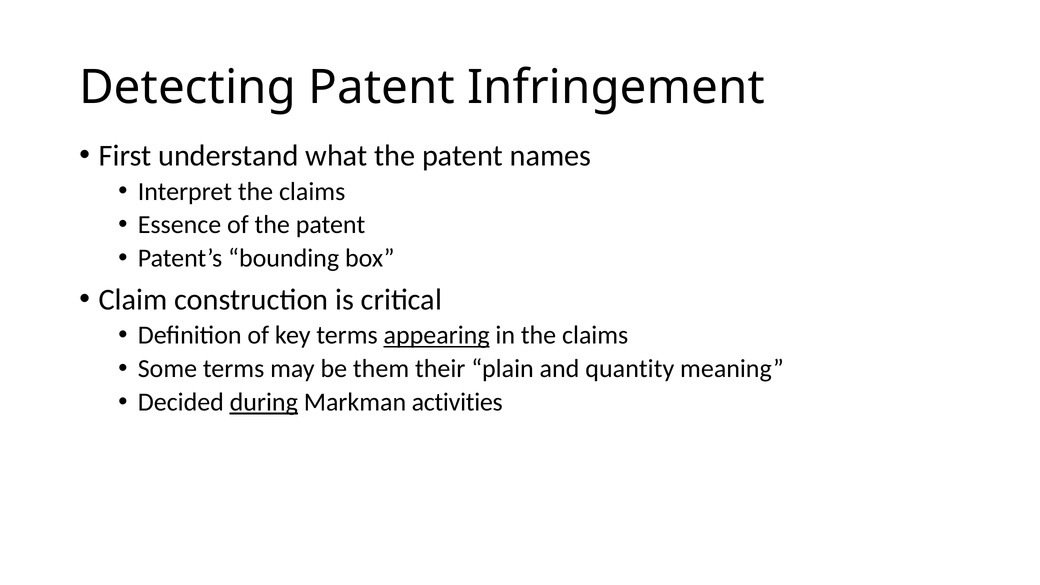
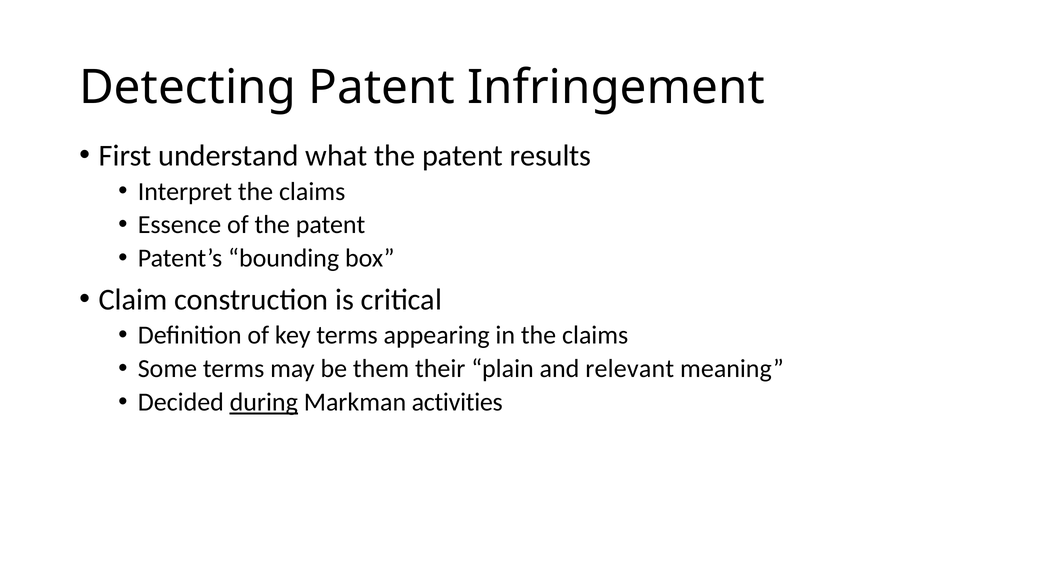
names: names -> results
appearing underline: present -> none
quantity: quantity -> relevant
